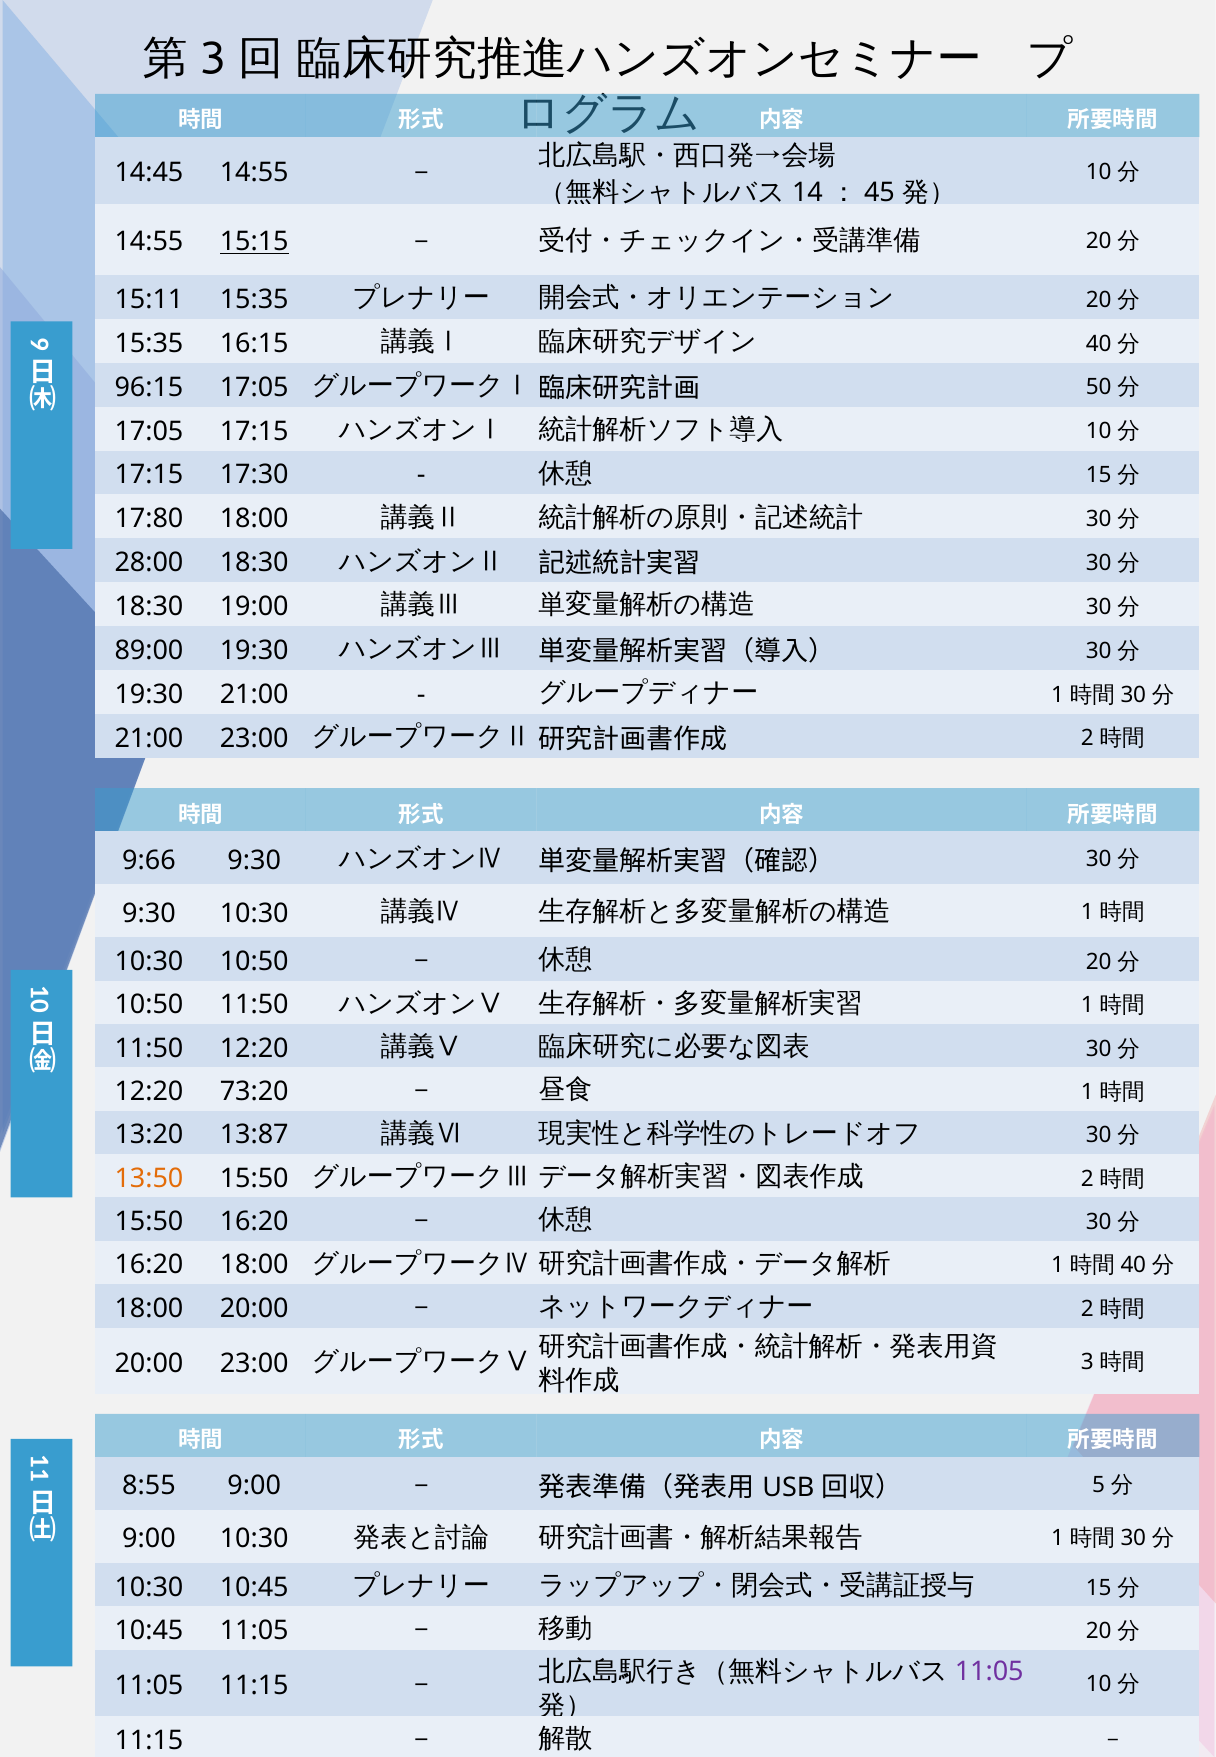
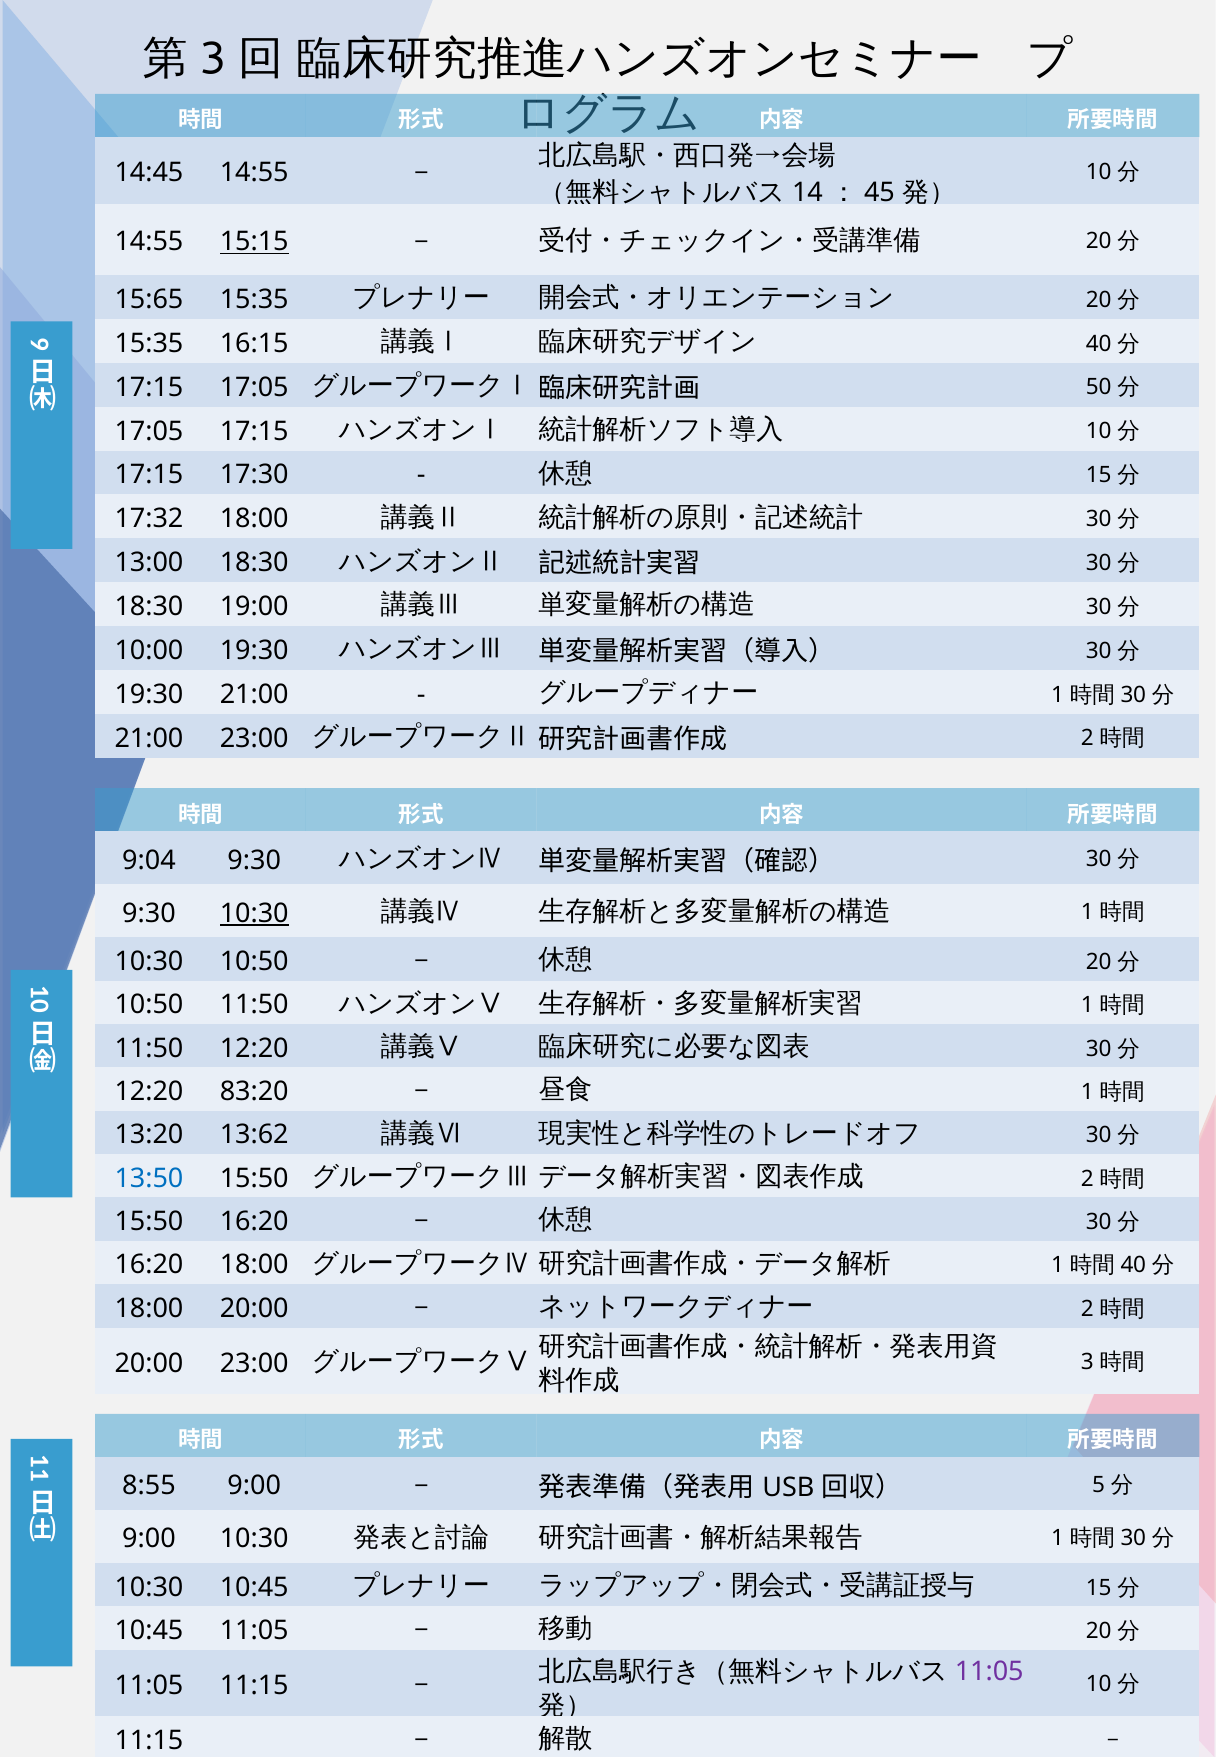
15:11: 15:11 -> 15:65
96:15 at (149, 387): 96:15 -> 17:15
17:80: 17:80 -> 17:32
28:00: 28:00 -> 13:00
89:00: 89:00 -> 10:00
9:66: 9:66 -> 9:04
10:30 at (254, 913) underline: none -> present
73:20: 73:20 -> 83:20
13:87: 13:87 -> 13:62
13:50 colour: orange -> blue
